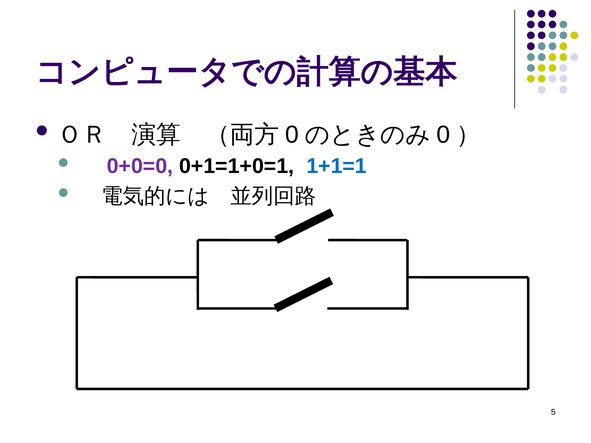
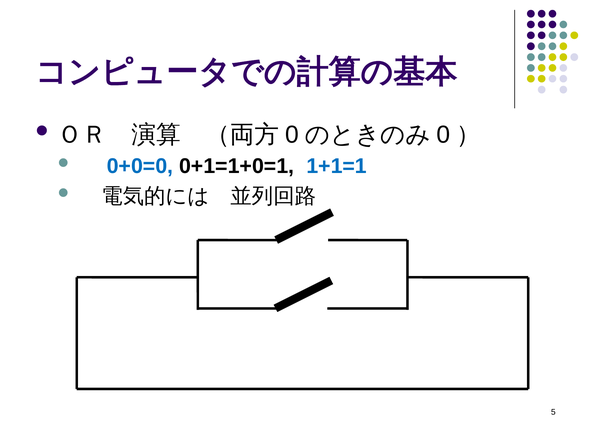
0+0=0 colour: purple -> blue
